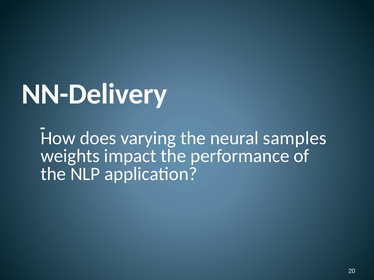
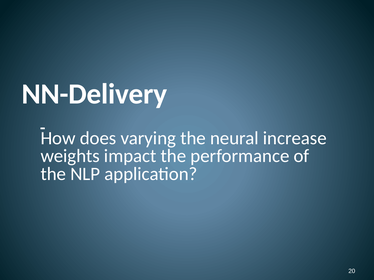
samples: samples -> increase
